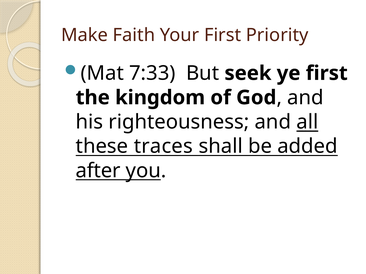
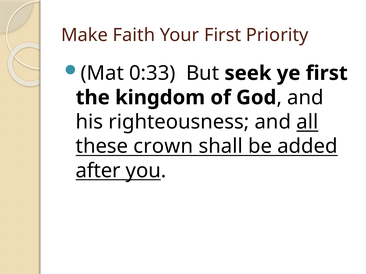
7:33: 7:33 -> 0:33
traces: traces -> crown
